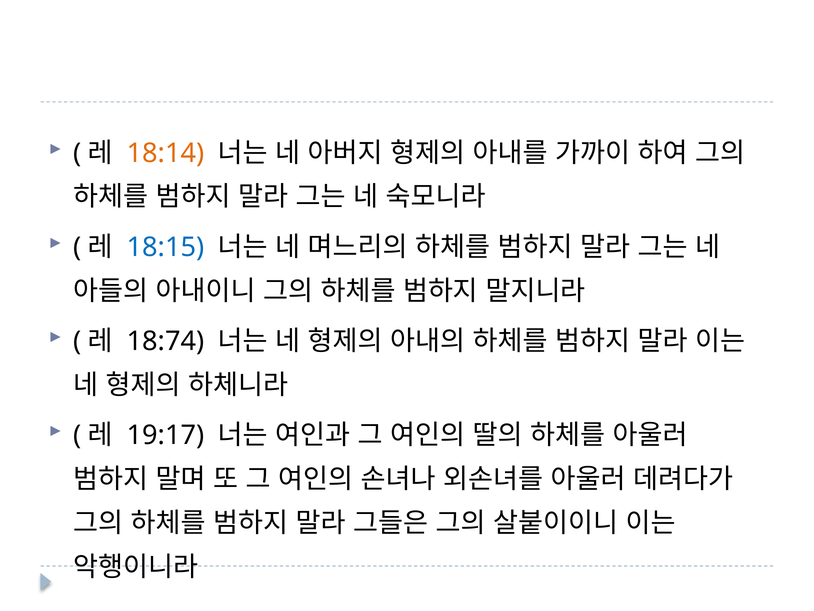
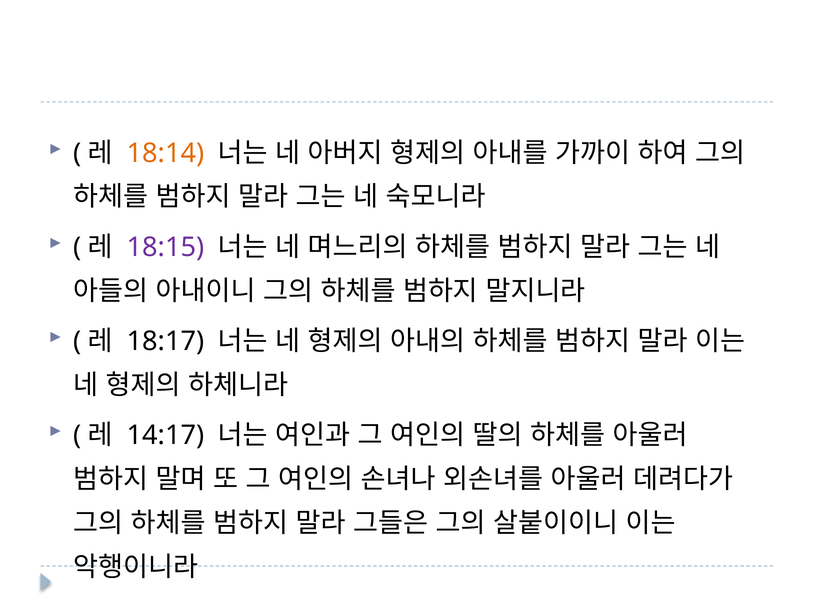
18:15 colour: blue -> purple
18:74: 18:74 -> 18:17
19:17: 19:17 -> 14:17
